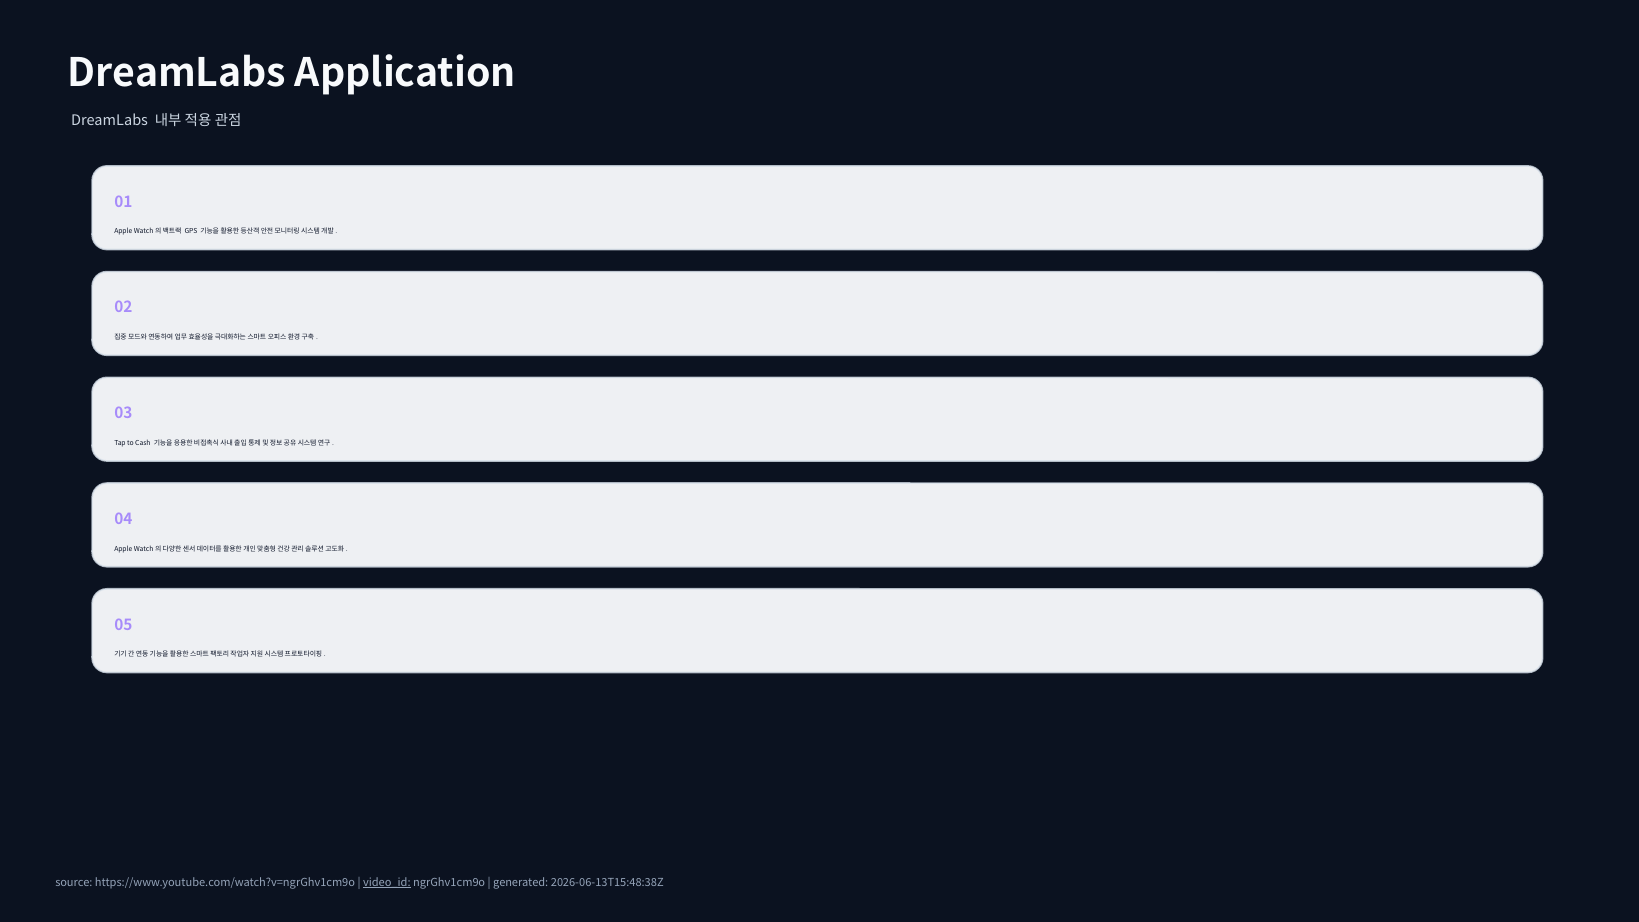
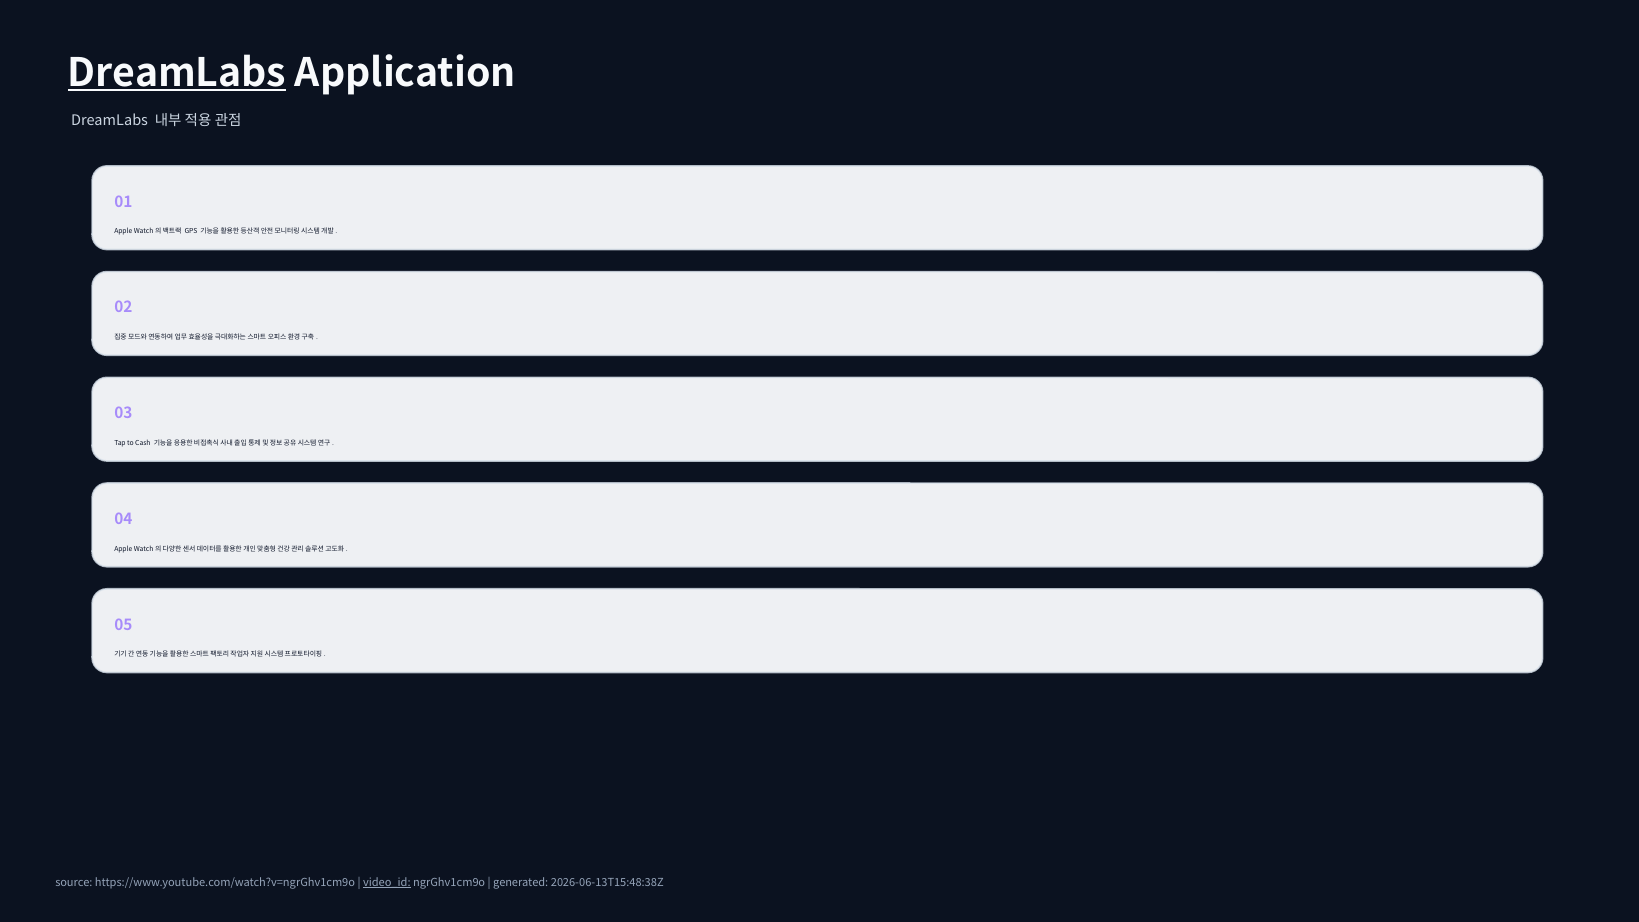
DreamLabs at (177, 73) underline: none -> present
